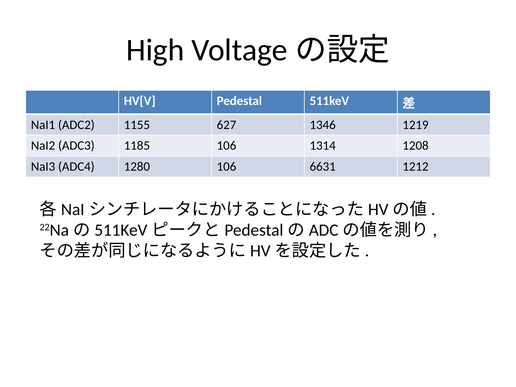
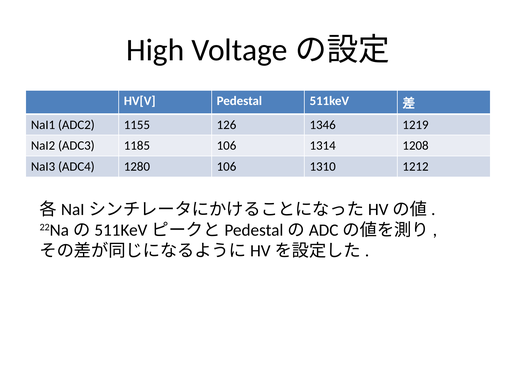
627: 627 -> 126
6631: 6631 -> 1310
